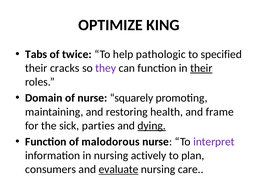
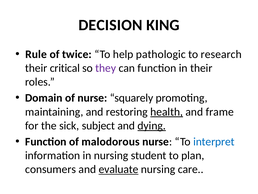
OPTIMIZE: OPTIMIZE -> DECISION
Tabs: Tabs -> Rule
specified: specified -> research
cracks: cracks -> critical
their at (201, 68) underline: present -> none
health underline: none -> present
parties: parties -> subject
interpret colour: purple -> blue
actively: actively -> student
